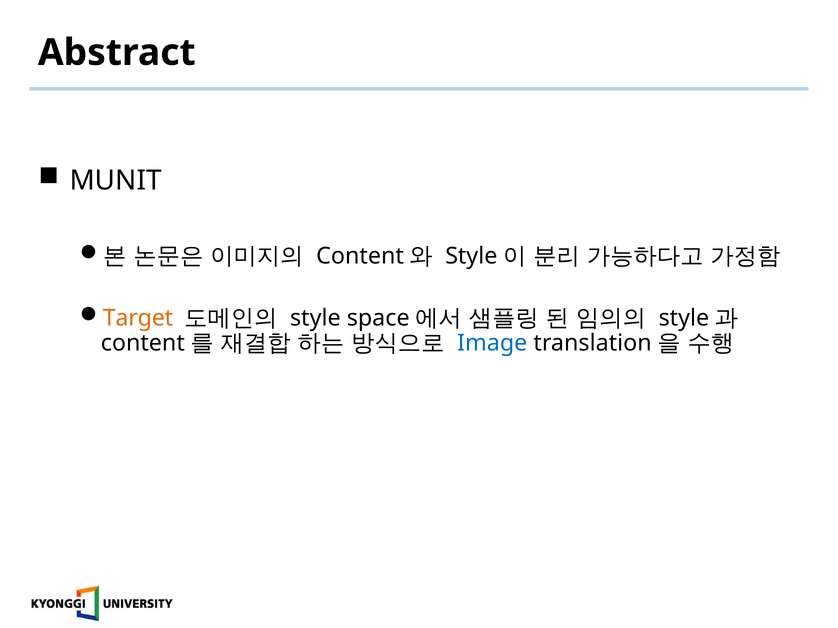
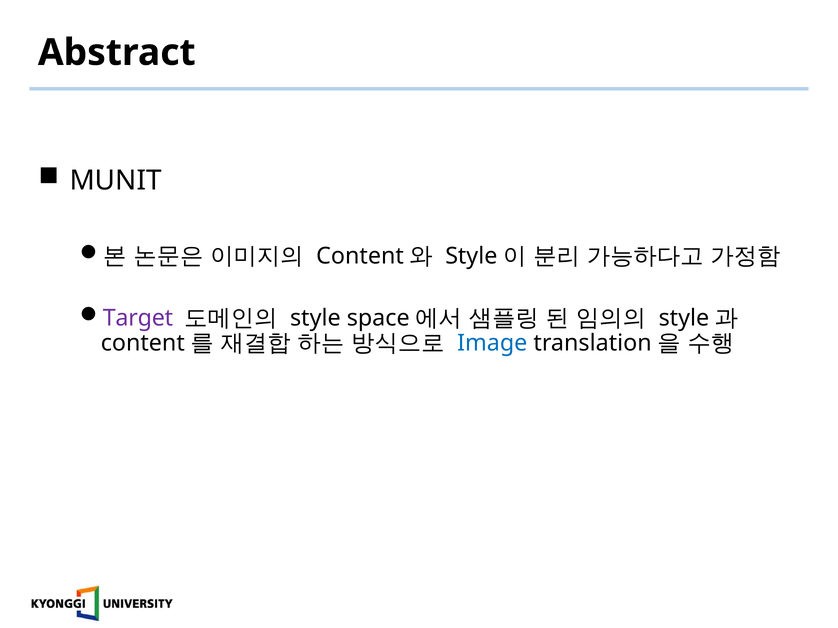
Target colour: orange -> purple
